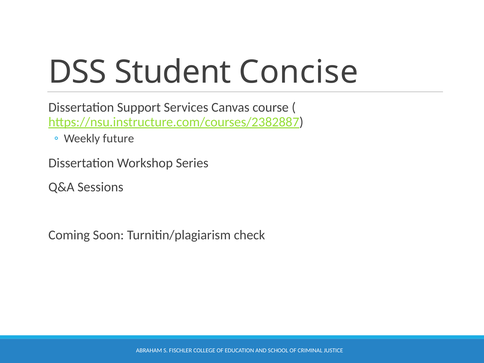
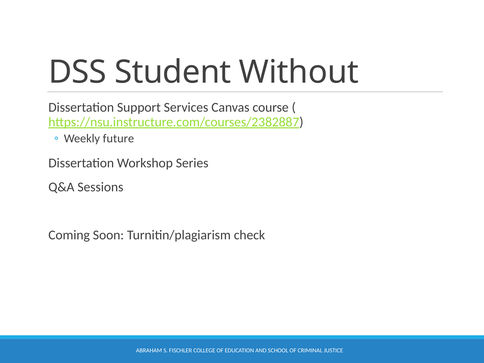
Concise: Concise -> Without
